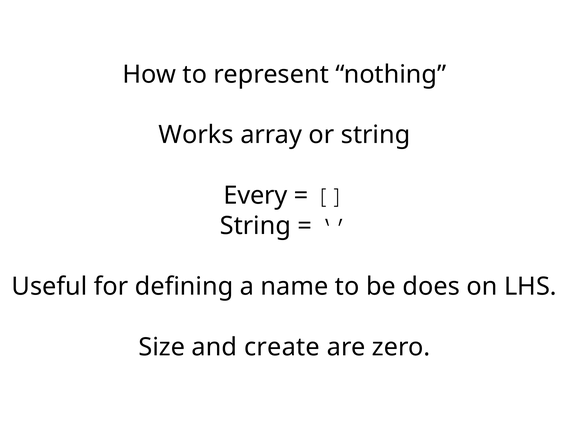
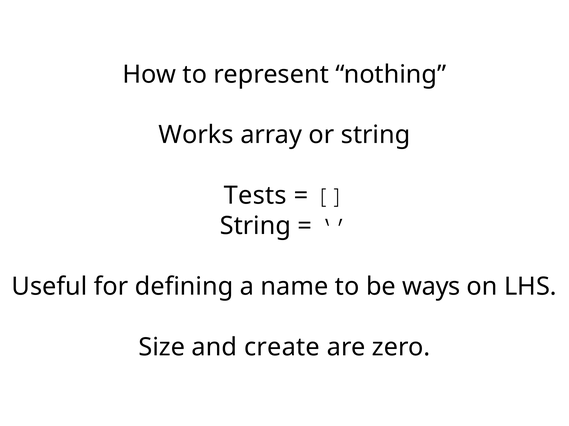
Every: Every -> Tests
does: does -> ways
